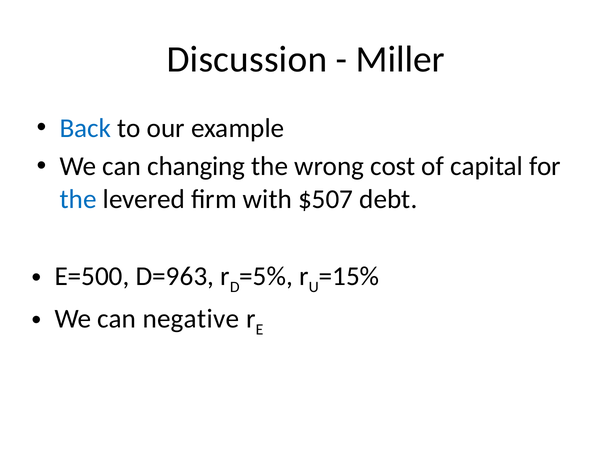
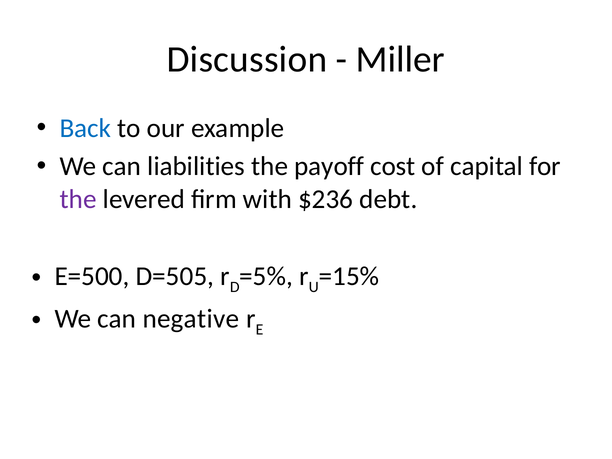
changing: changing -> liabilities
wrong: wrong -> payoff
the at (78, 199) colour: blue -> purple
$507: $507 -> $236
D=963: D=963 -> D=505
